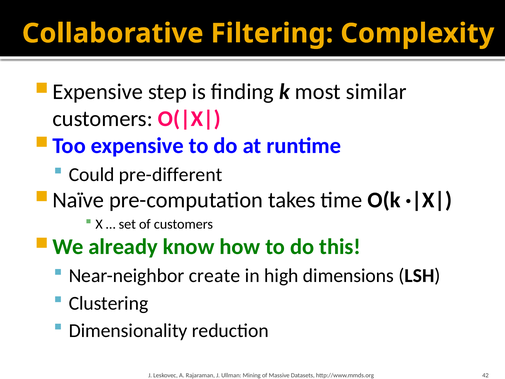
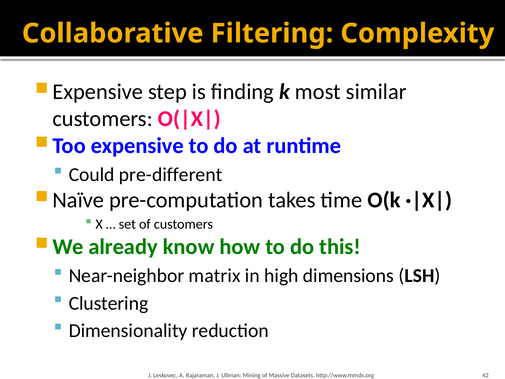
create: create -> matrix
